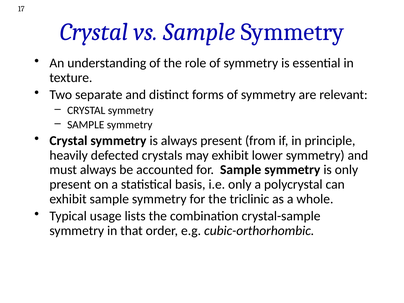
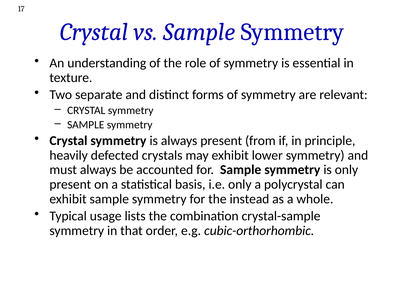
triclinic: triclinic -> instead
